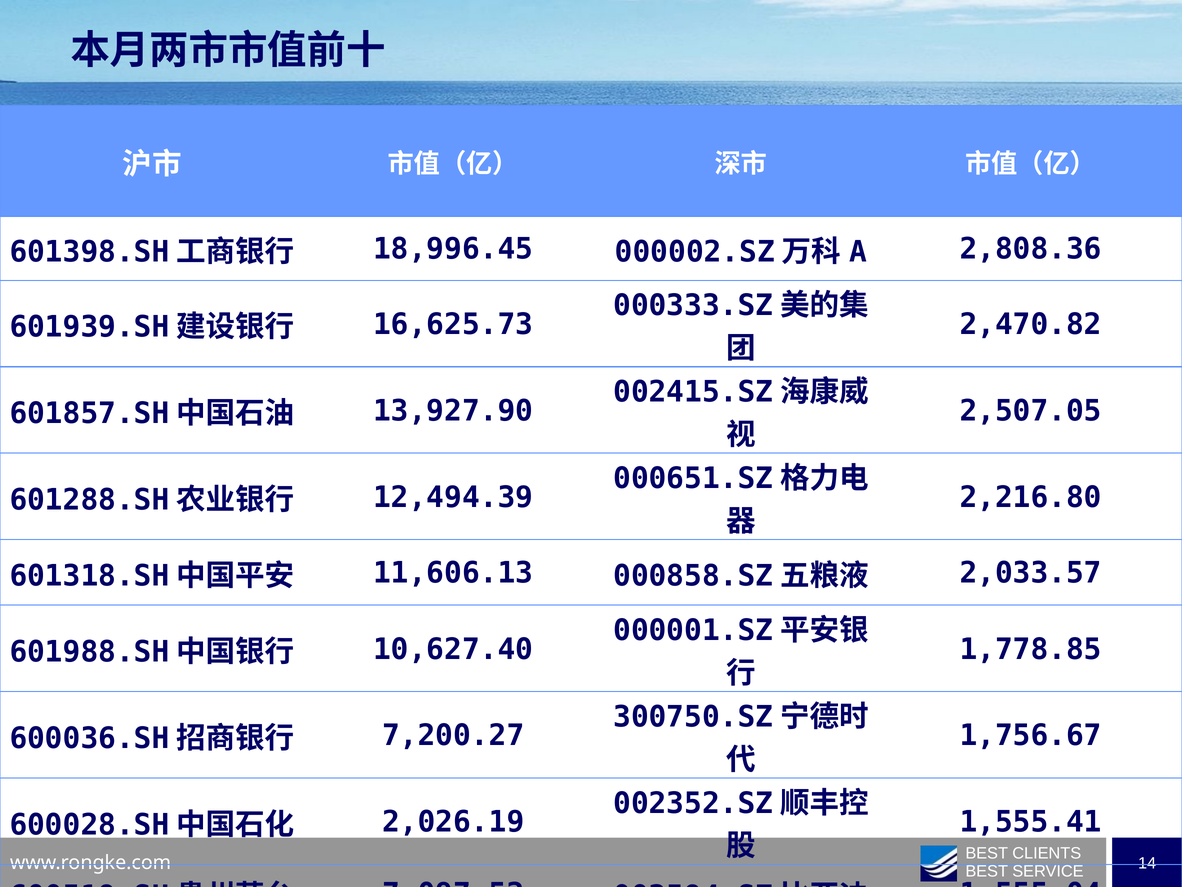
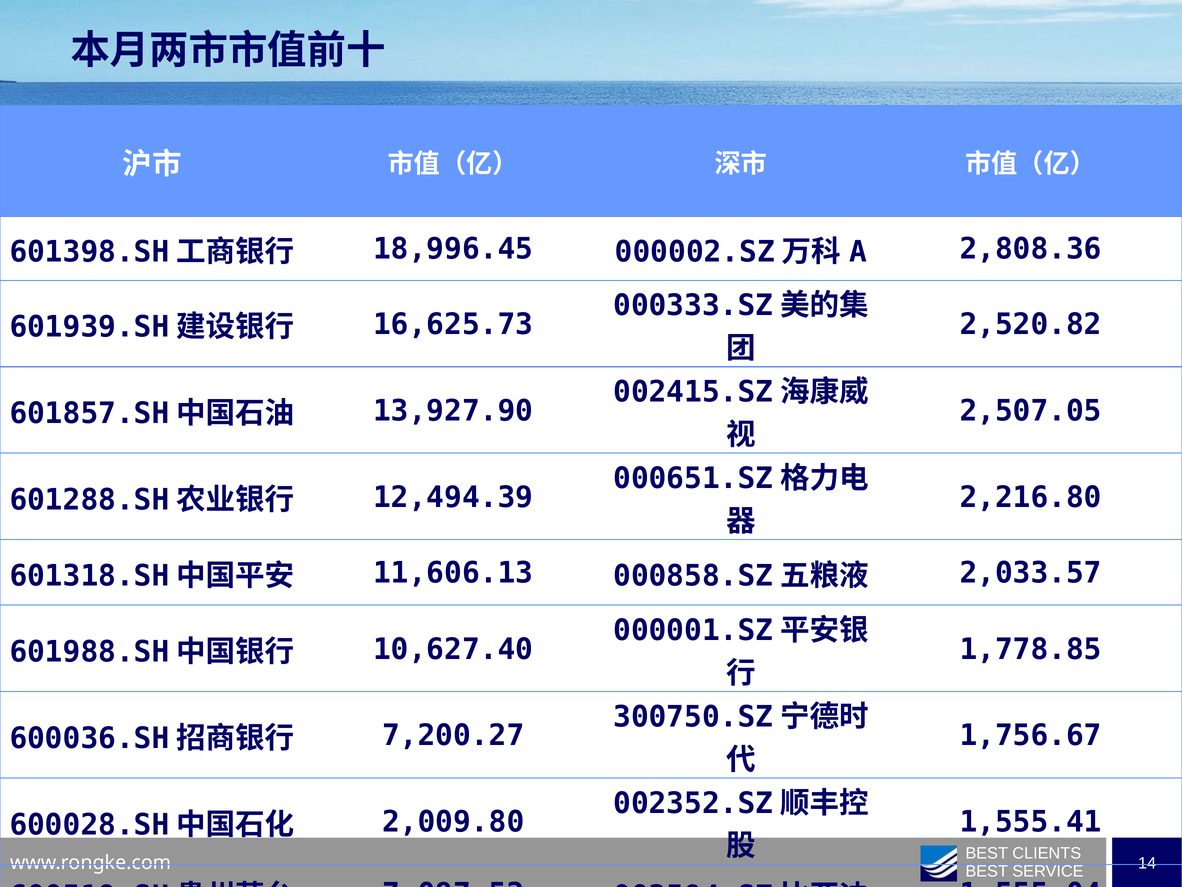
2,470.82: 2,470.82 -> 2,520.82
2,026.19: 2,026.19 -> 2,009.80
